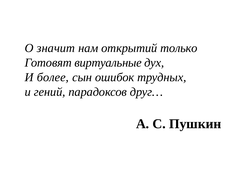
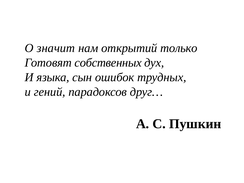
виртуальные: виртуальные -> собственных
более: более -> языка
